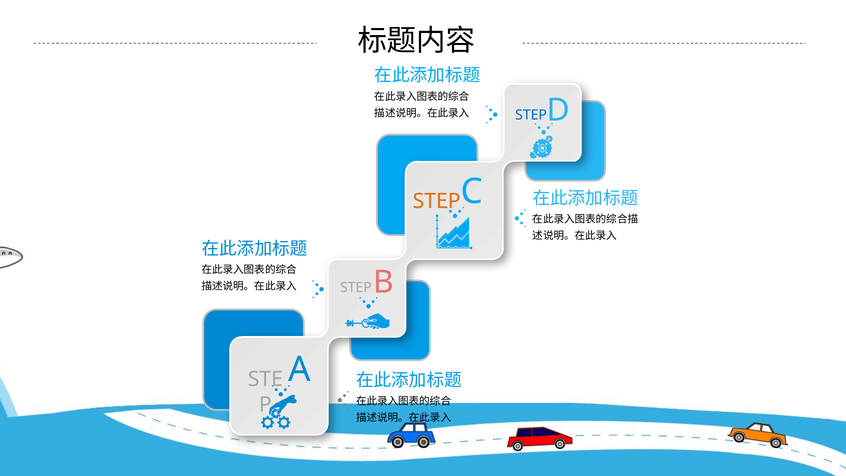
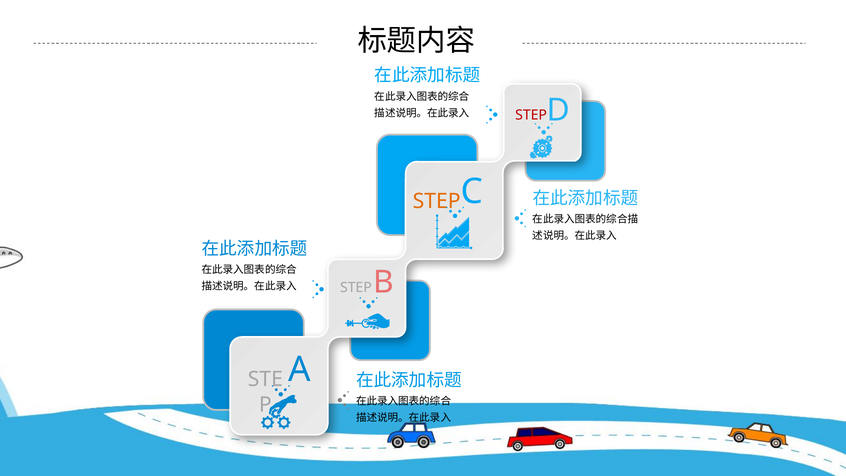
STEP at (531, 115) colour: blue -> red
